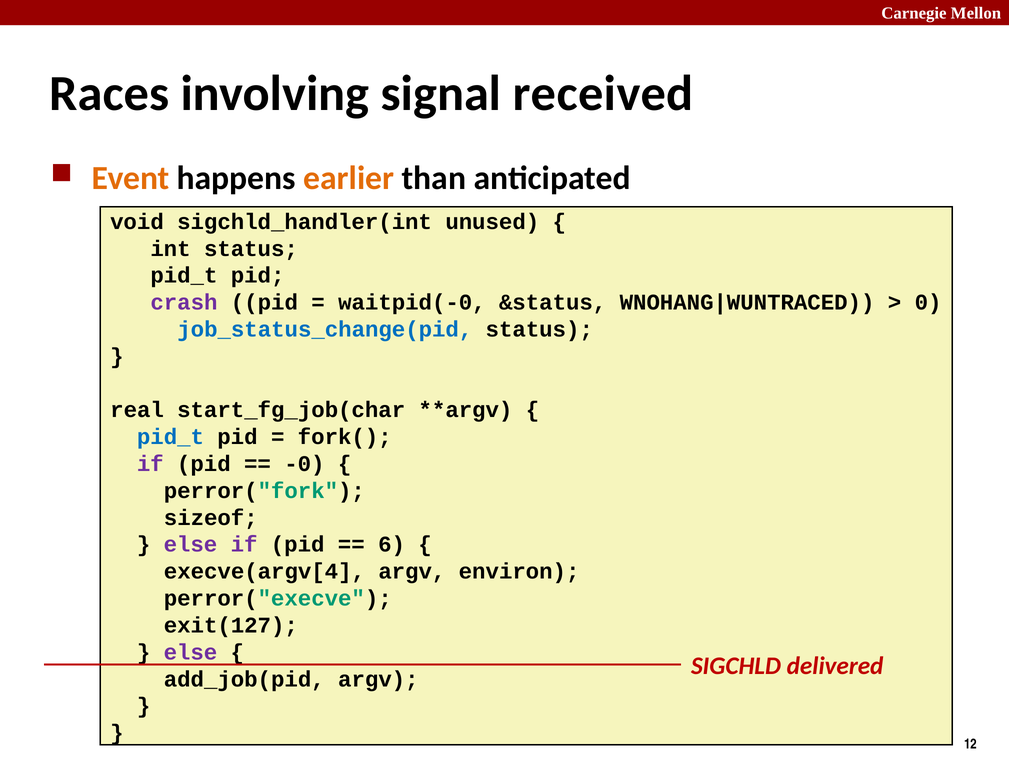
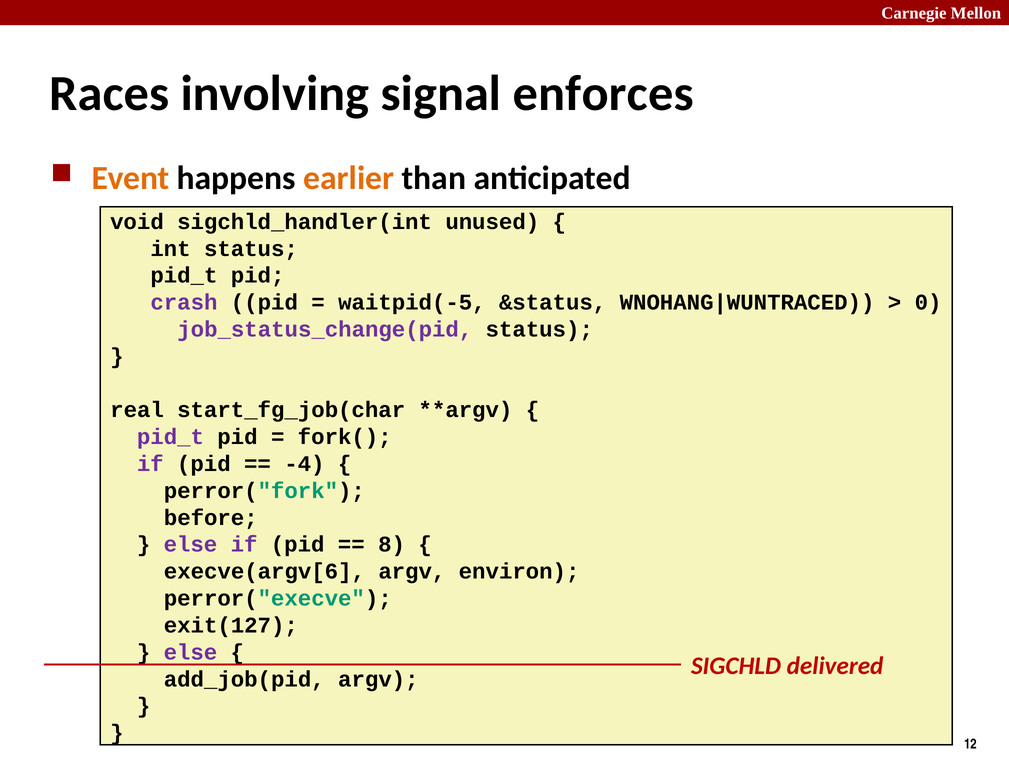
received: received -> enforces
waitpid(-0: waitpid(-0 -> waitpid(-5
job_status_change(pid colour: blue -> purple
pid_t at (170, 437) colour: blue -> purple
-0: -0 -> -4
sizeof: sizeof -> before
6: 6 -> 8
execve(argv[4: execve(argv[4 -> execve(argv[6
